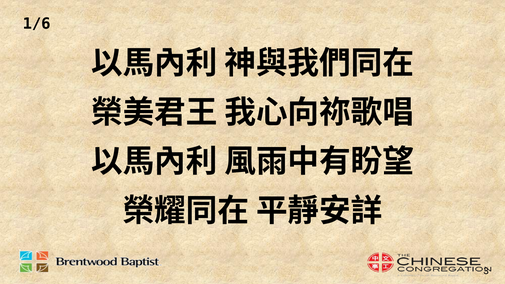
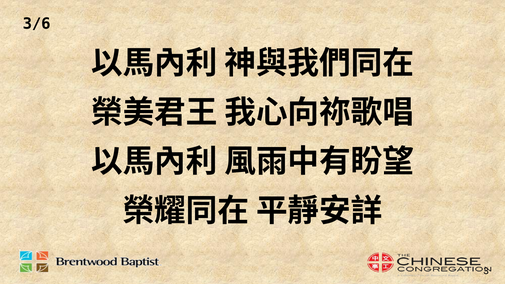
1/6: 1/6 -> 3/6
